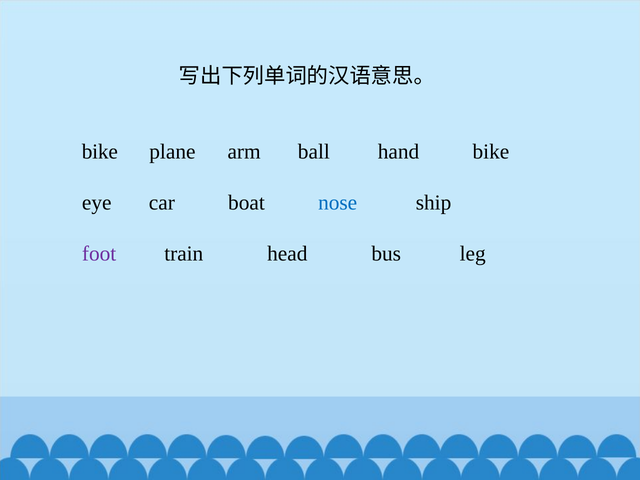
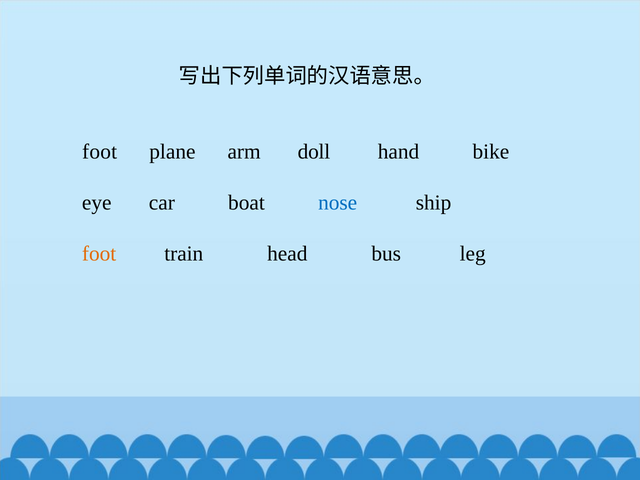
bike at (100, 152): bike -> foot
ball: ball -> doll
foot at (99, 254) colour: purple -> orange
